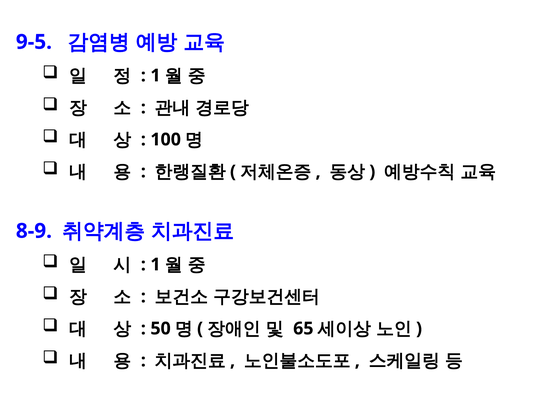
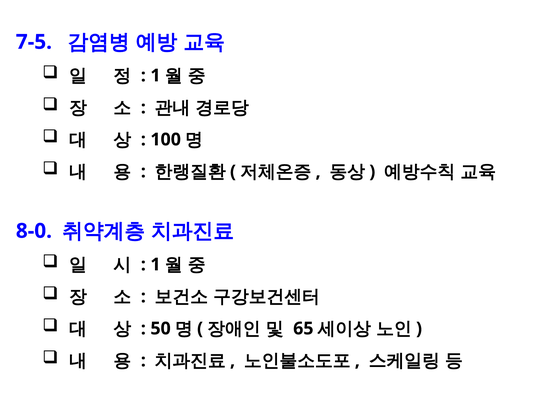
9-5: 9-5 -> 7-5
8-9: 8-9 -> 8-0
